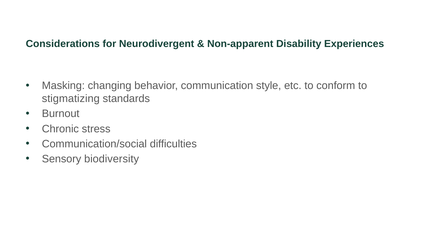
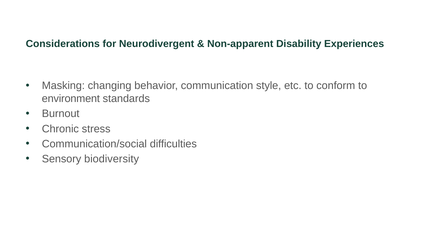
stigmatizing: stigmatizing -> environment
